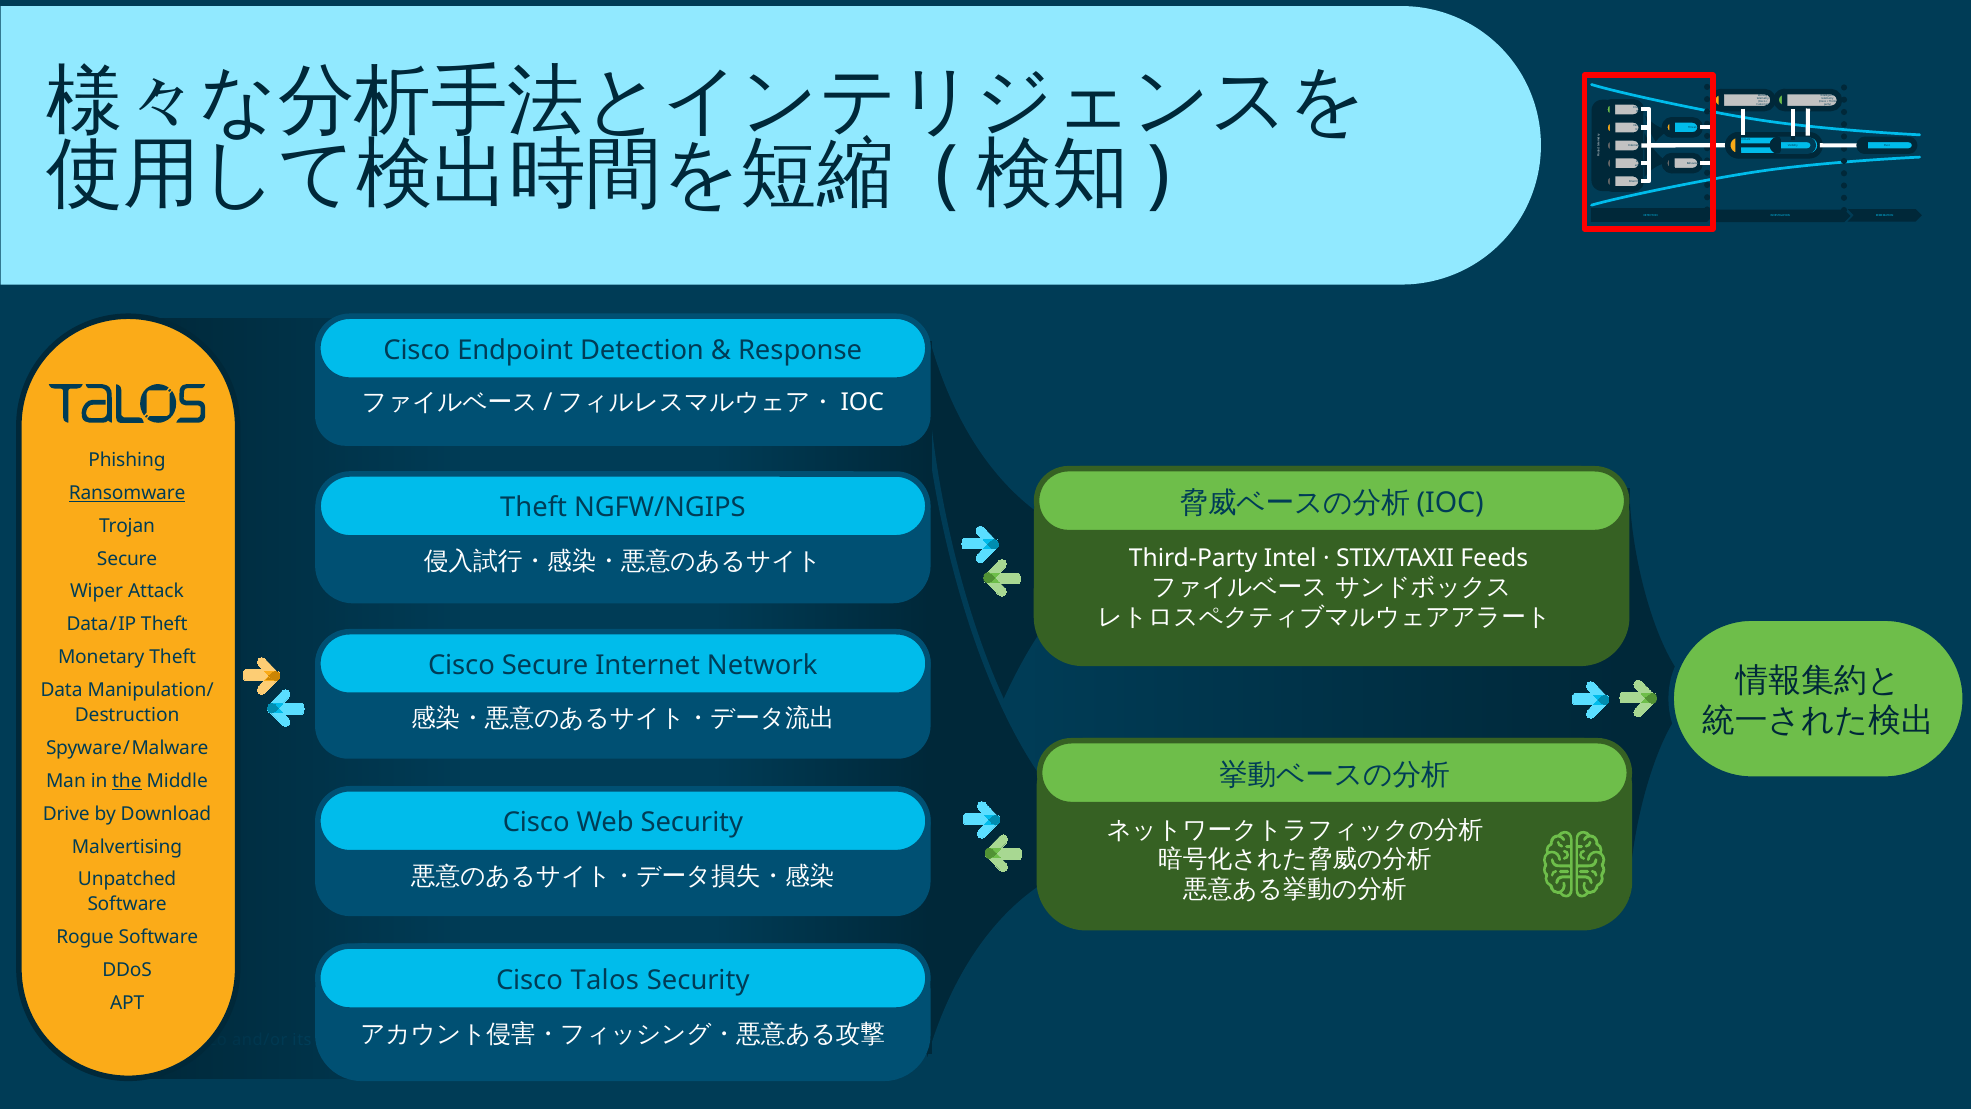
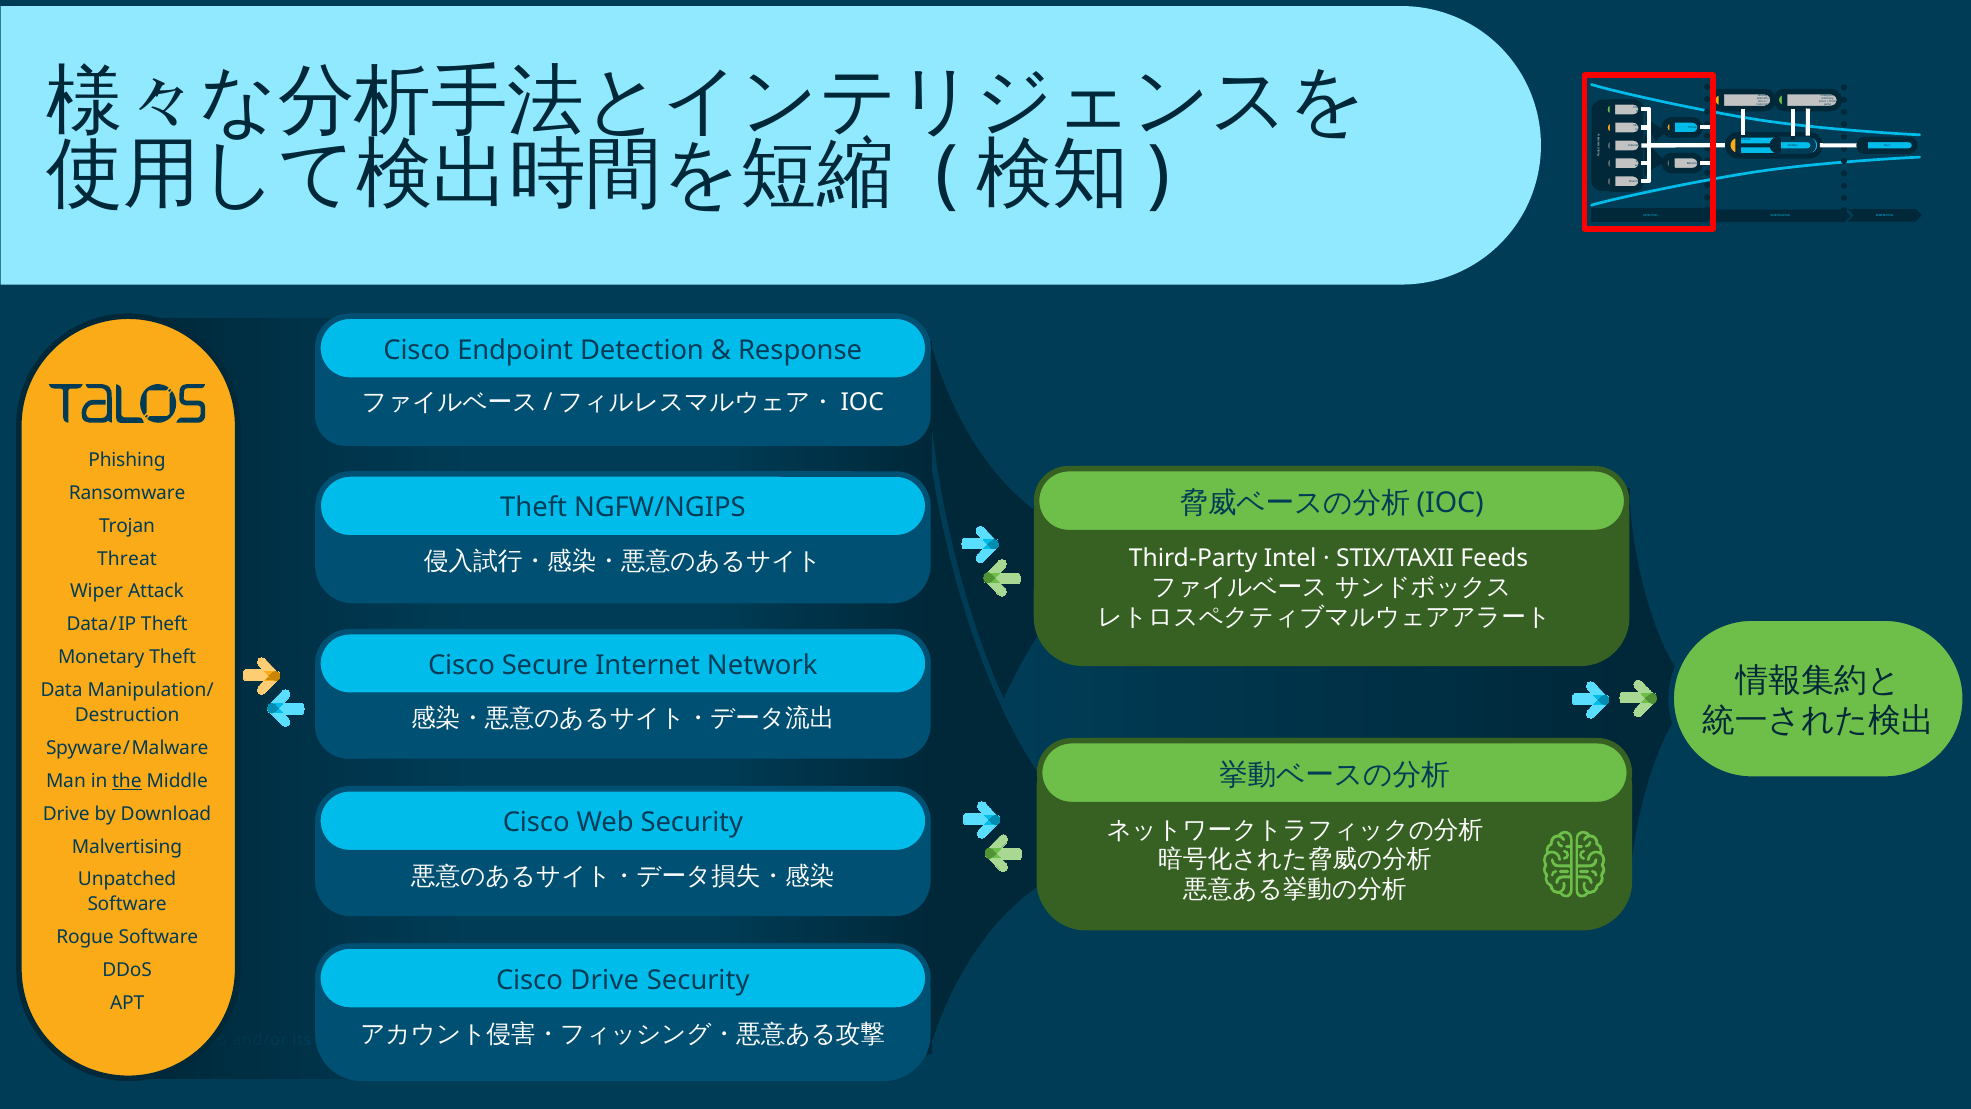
Ransomware underline: present -> none
Secure at (127, 559): Secure -> Threat
Cisco Talos: Talos -> Drive
